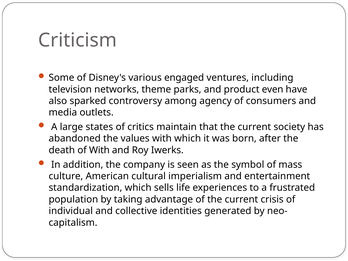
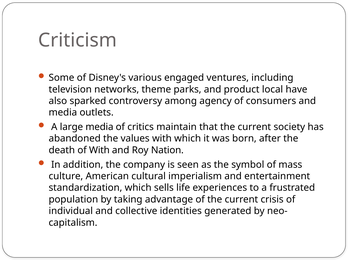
even: even -> local
large states: states -> media
Iwerks: Iwerks -> Nation
